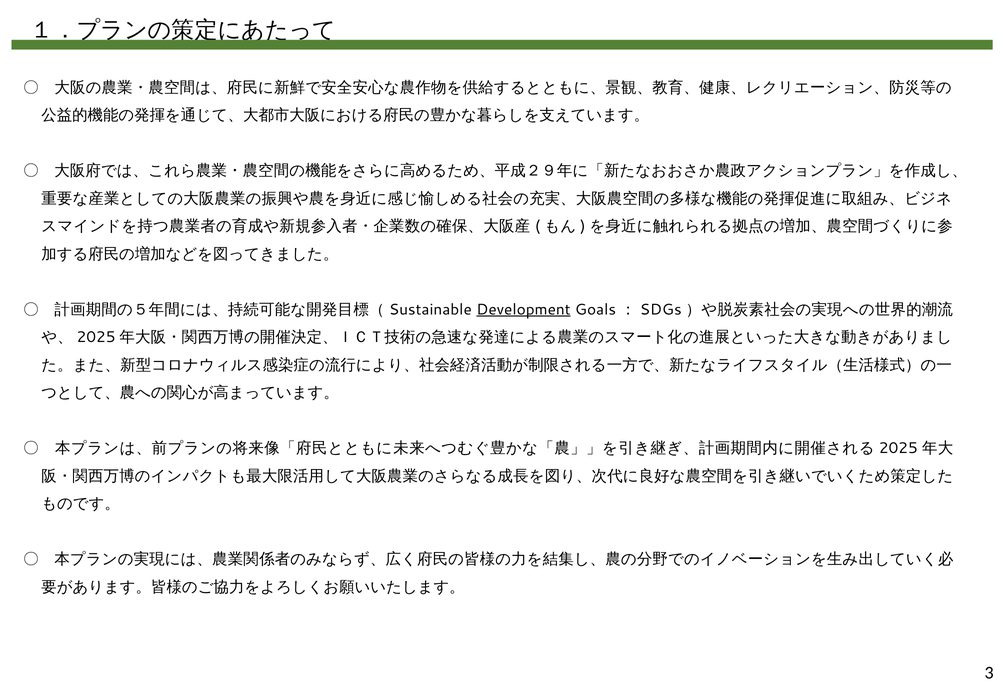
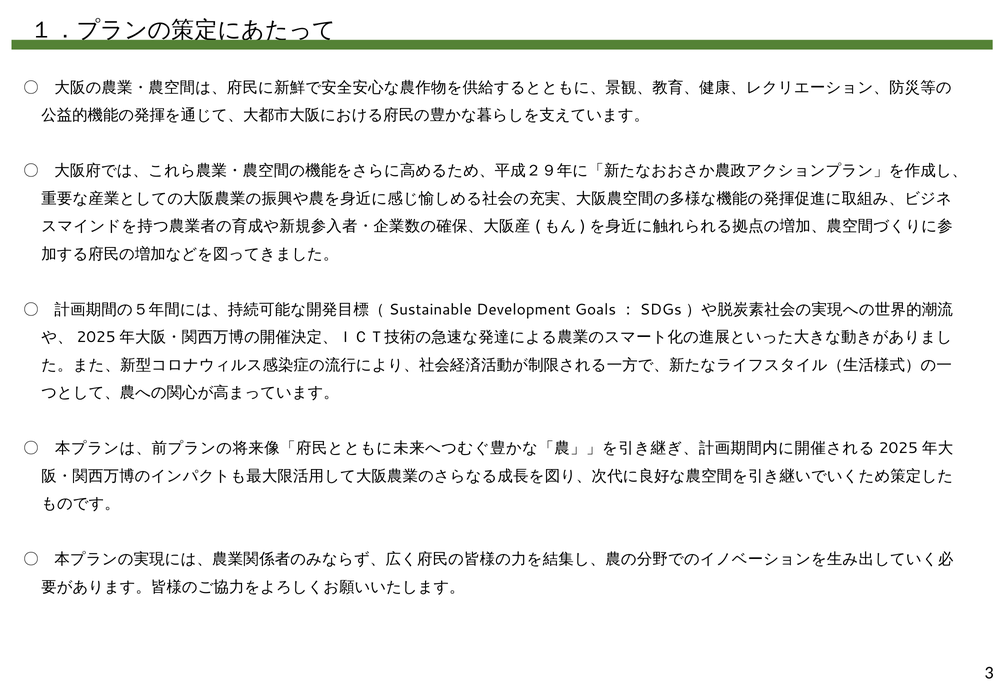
Development underline: present -> none
